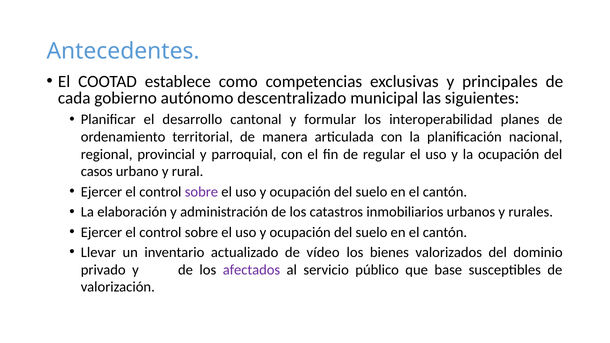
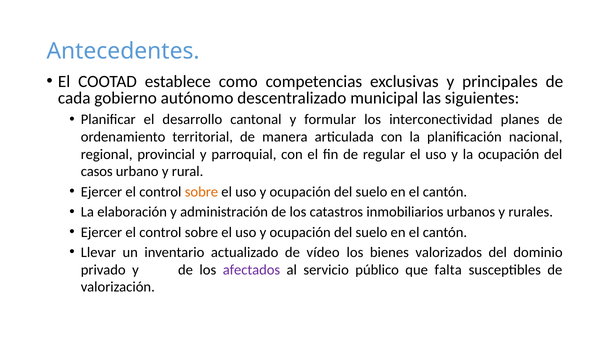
interoperabilidad: interoperabilidad -> interconectividad
sobre at (201, 192) colour: purple -> orange
base: base -> falta
